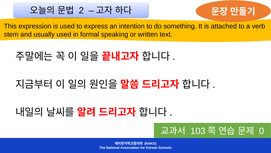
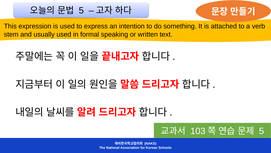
2 at (81, 11): 2 -> 5
0 at (262, 131): 0 -> 5
